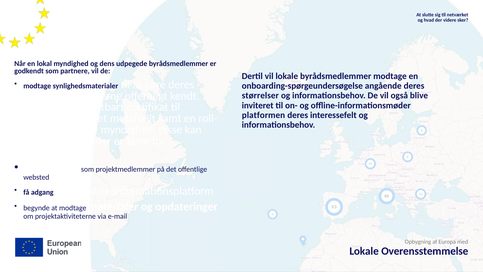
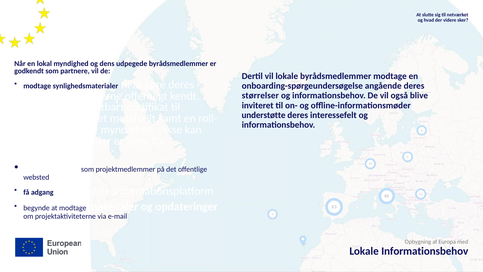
platformen: platformen -> understøtte
Lokale Overensstemmelse: Overensstemmelse -> Informationsbehov
